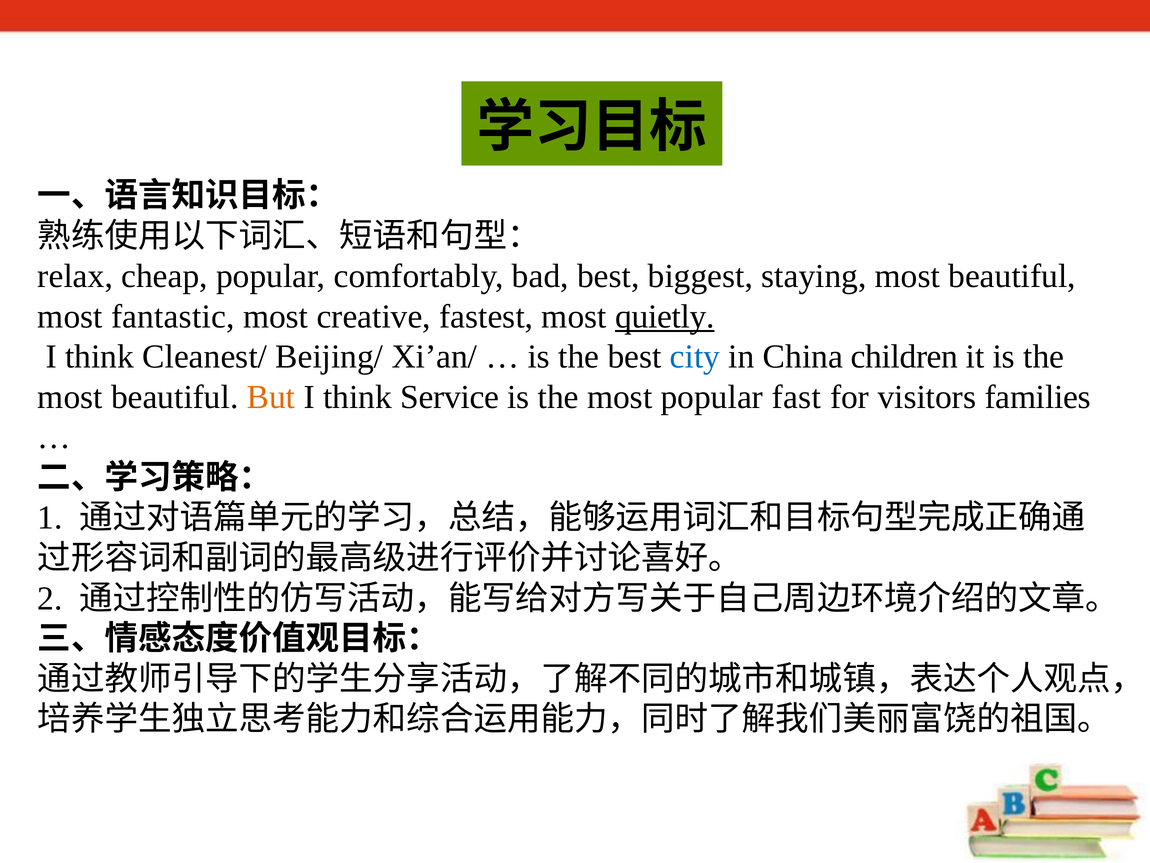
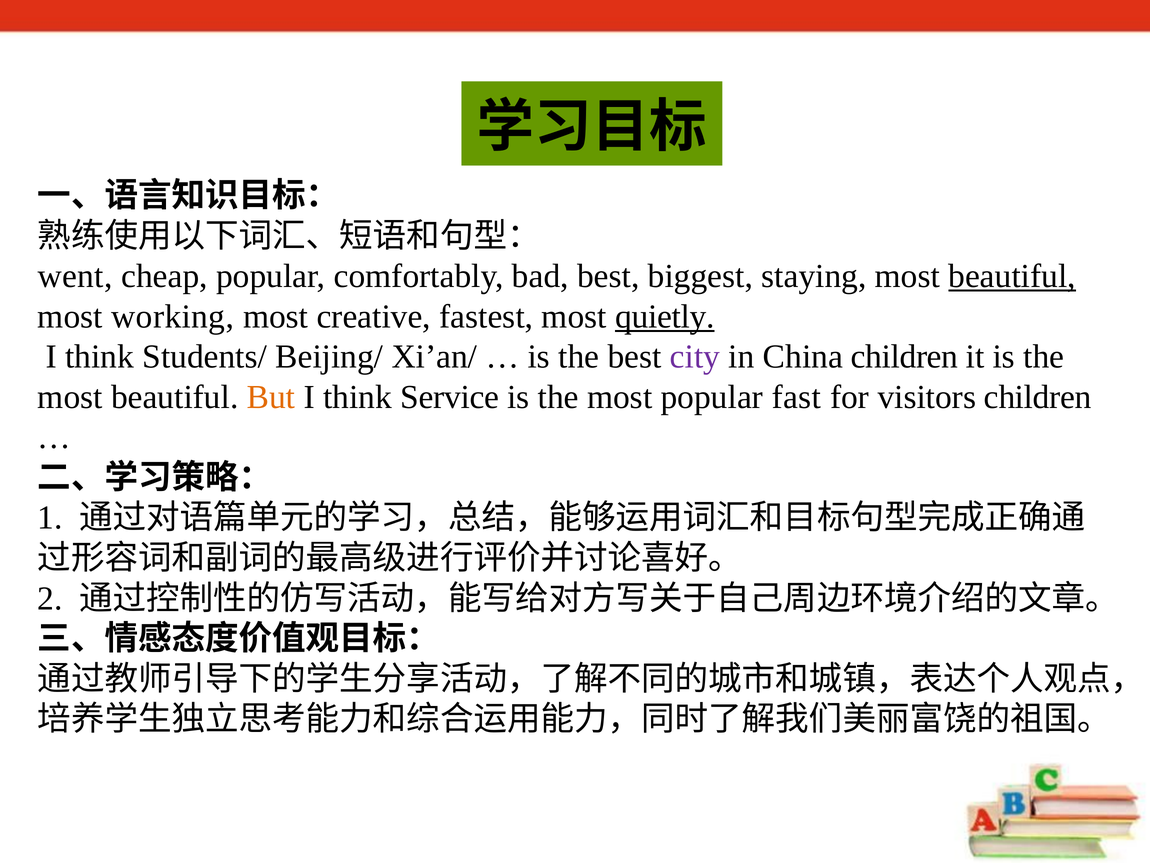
relax: relax -> went
beautiful at (1012, 276) underline: none -> present
fantastic: fantastic -> working
Cleanest/: Cleanest/ -> Students/
city colour: blue -> purple
visitors families: families -> children
